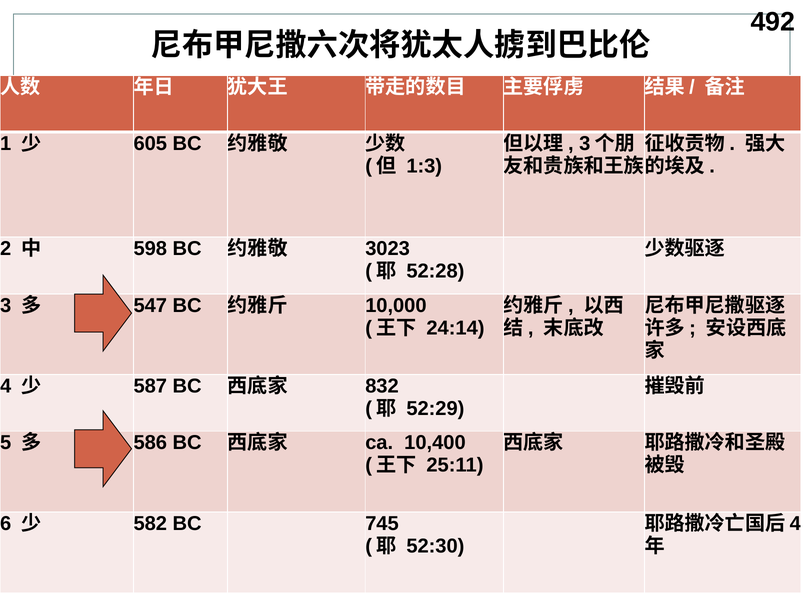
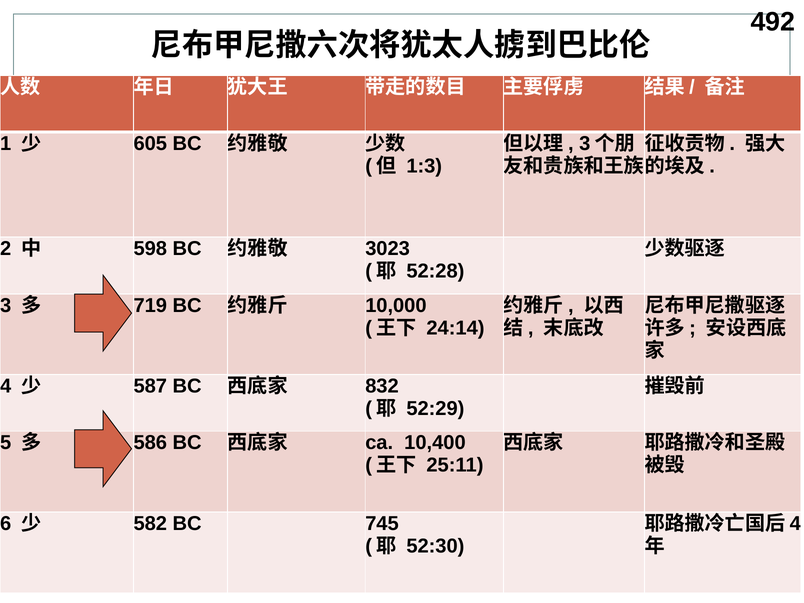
547: 547 -> 719
